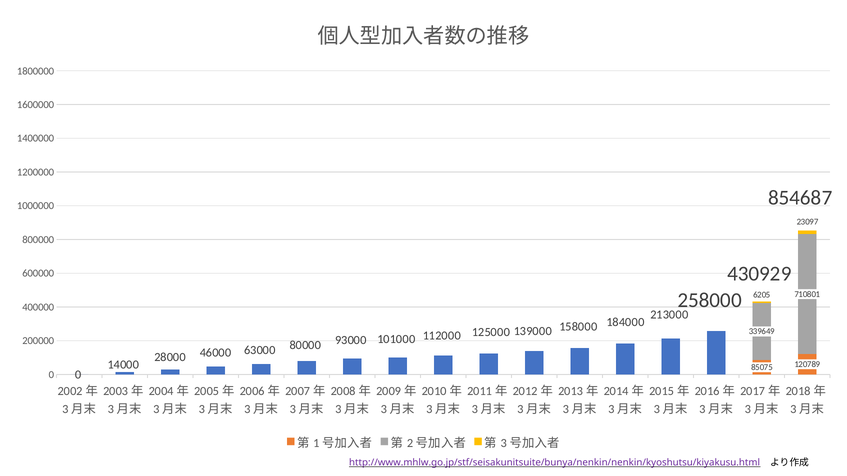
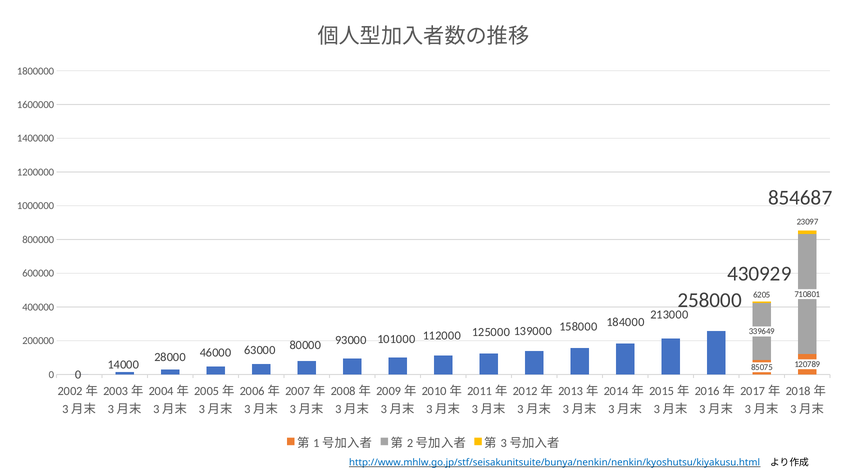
http://www.mhlw.go.jp/stf/seisakunitsuite/bunya/nenkin/nenkin/kyoshutsu/kiyakusu.html colour: purple -> blue
